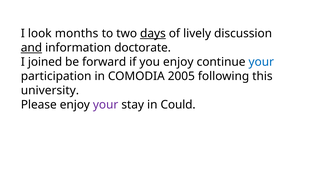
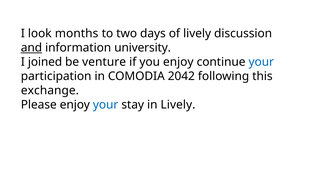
days underline: present -> none
doctorate: doctorate -> university
forward: forward -> venture
2005: 2005 -> 2042
university: university -> exchange
your at (106, 105) colour: purple -> blue
in Could: Could -> Lively
